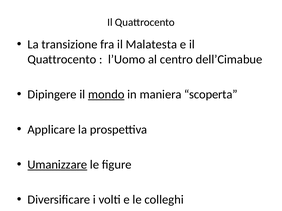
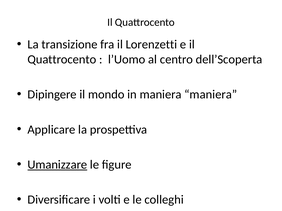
Malatesta: Malatesta -> Lorenzetti
dell’Cimabue: dell’Cimabue -> dell’Scoperta
mondo underline: present -> none
maniera scoperta: scoperta -> maniera
